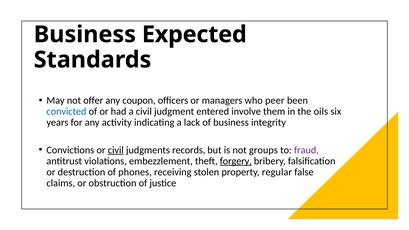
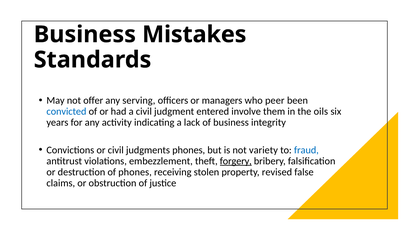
Expected: Expected -> Mistakes
coupon: coupon -> serving
civil at (116, 150) underline: present -> none
judgments records: records -> phones
groups: groups -> variety
fraud colour: purple -> blue
regular: regular -> revised
